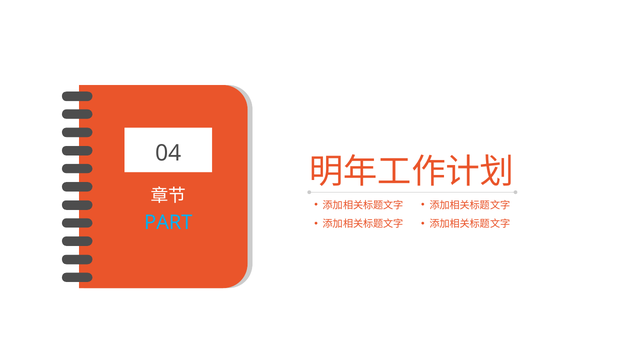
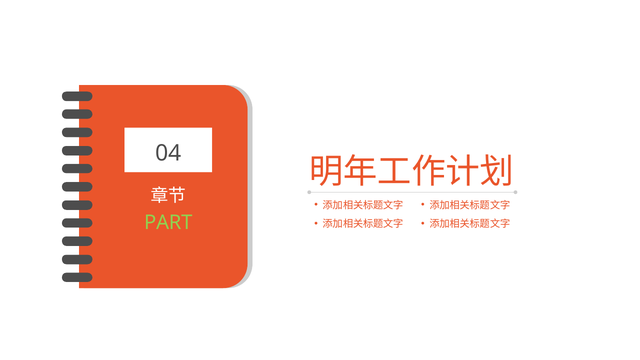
PART colour: light blue -> light green
